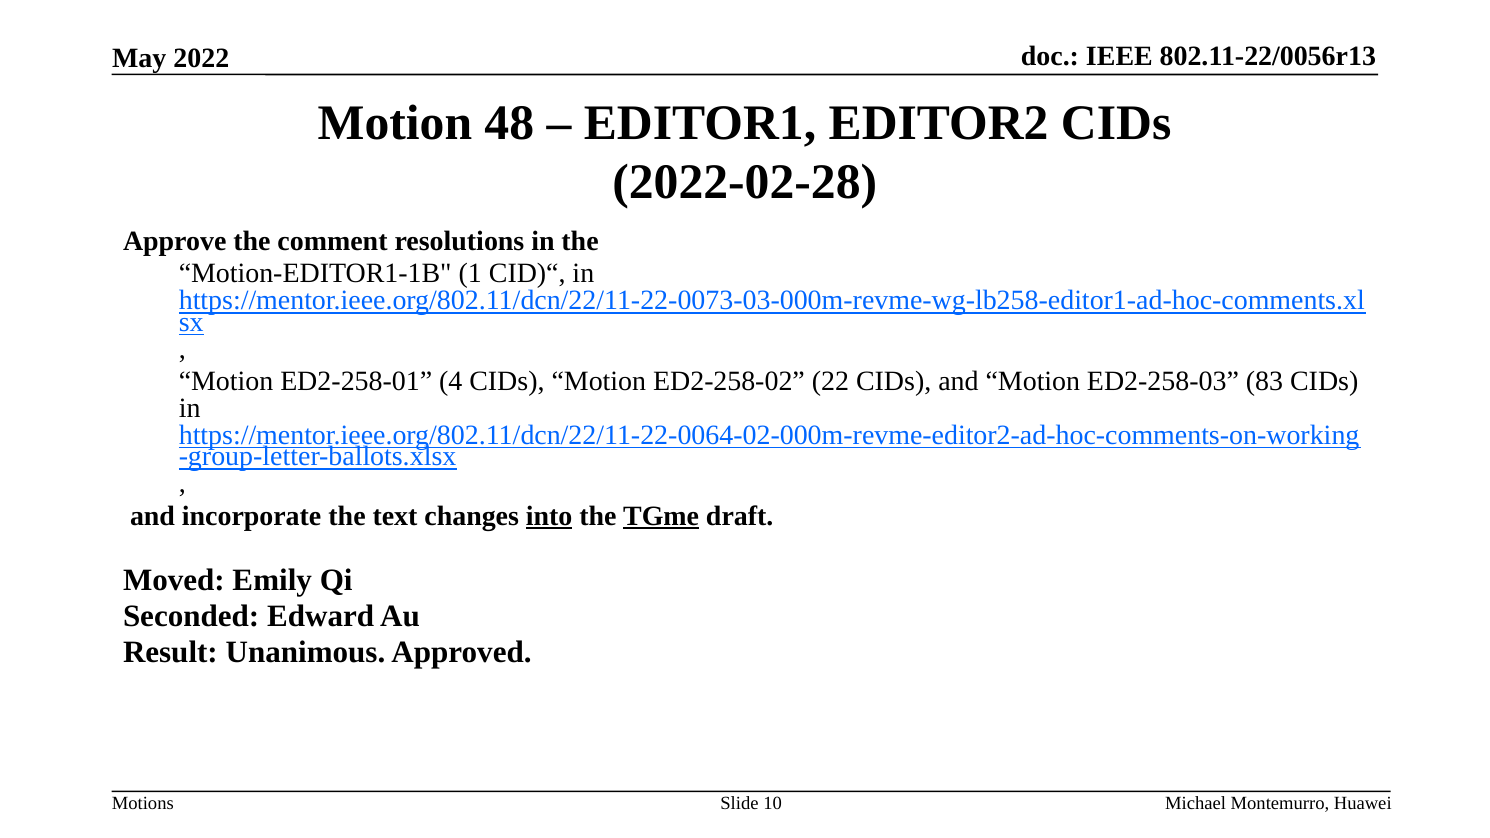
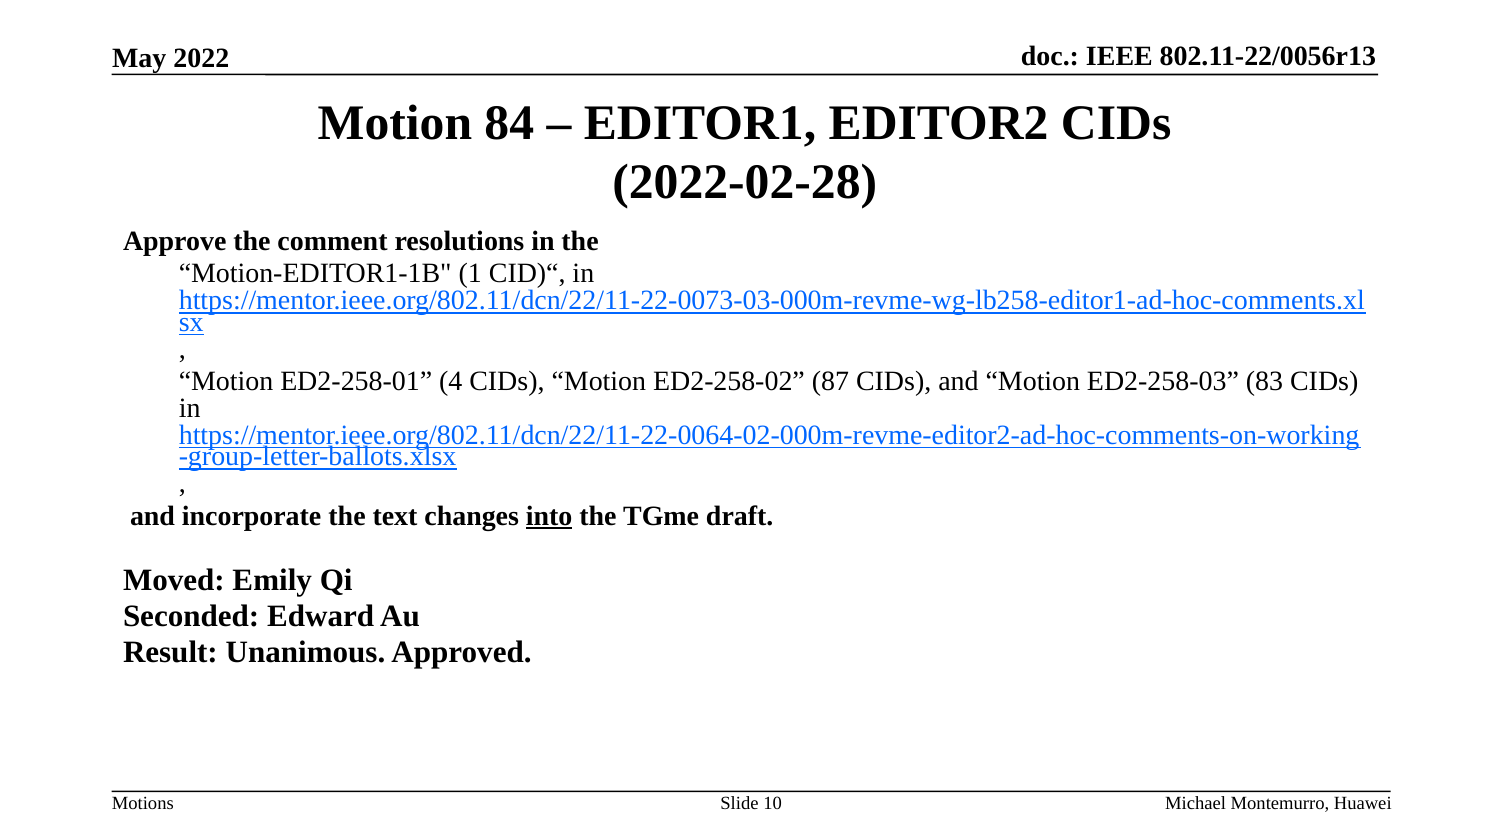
48: 48 -> 84
22: 22 -> 87
TGme underline: present -> none
